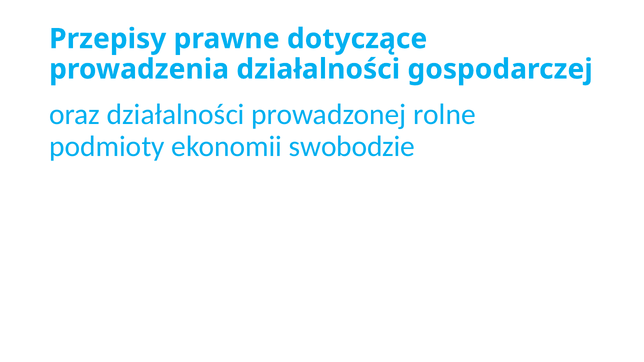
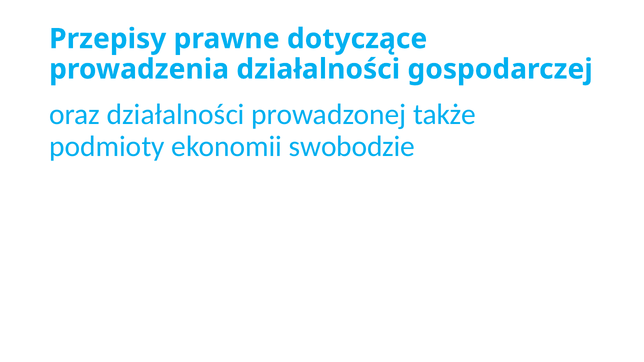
rolne: rolne -> także
